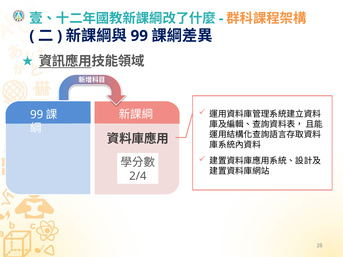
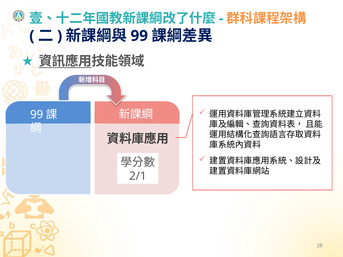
2/4: 2/4 -> 2/1
